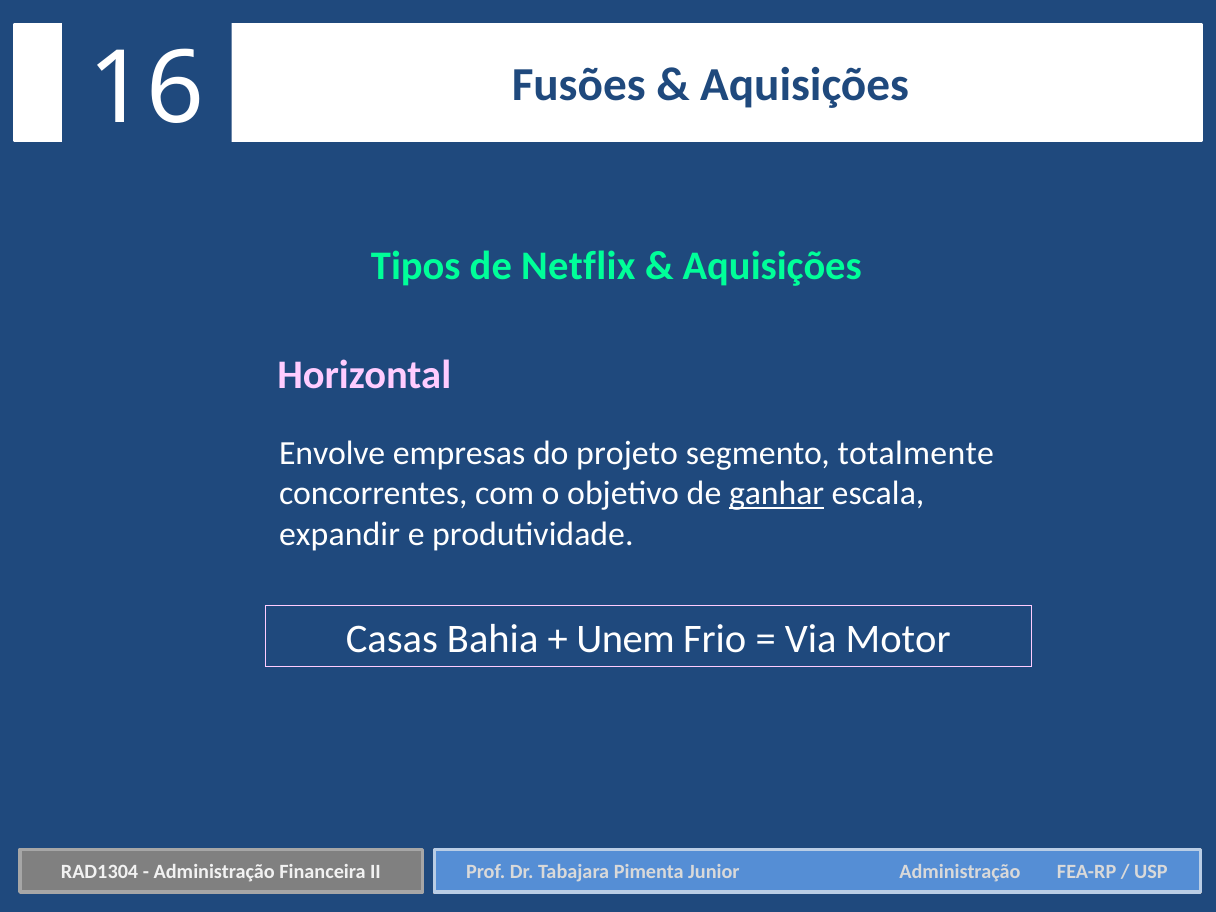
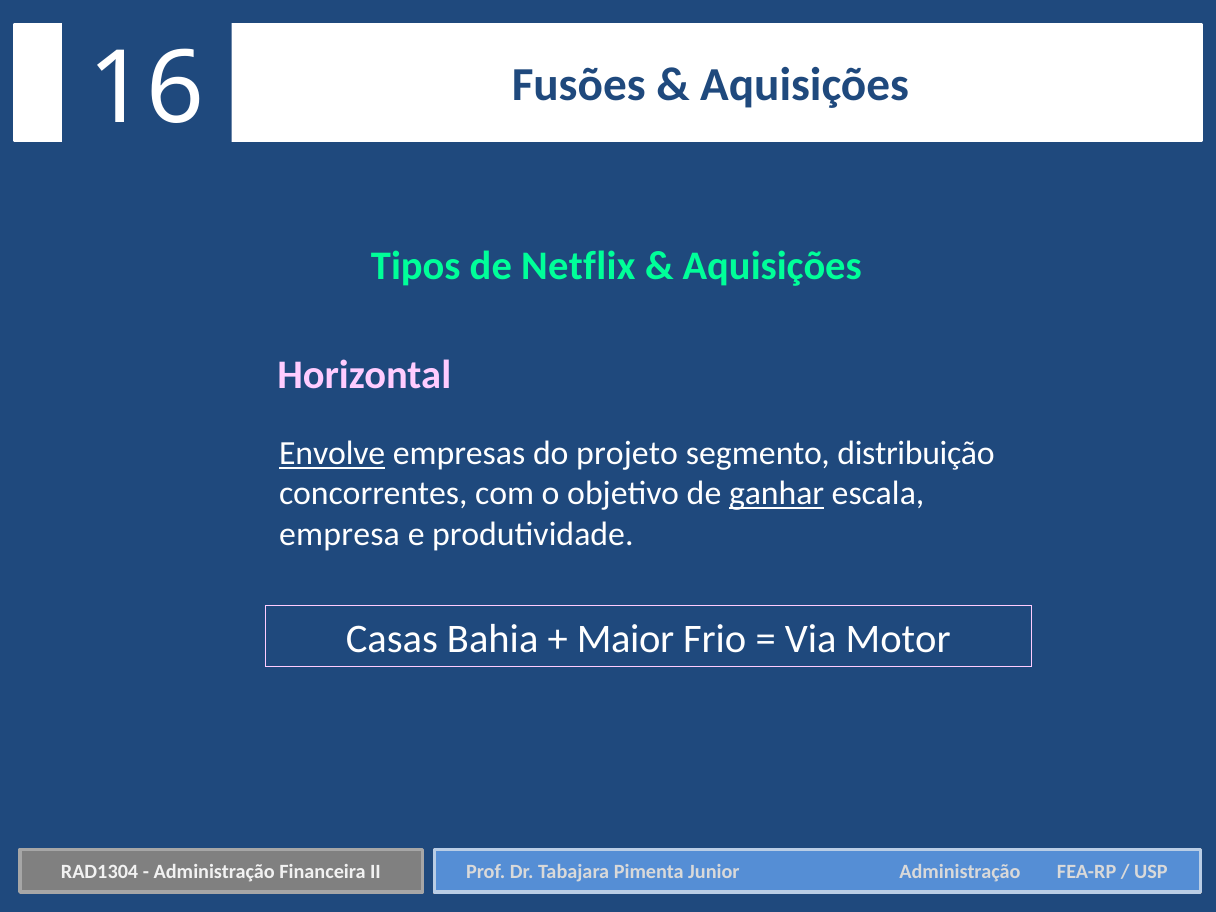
Envolve underline: none -> present
totalmente: totalmente -> distribuição
expandir: expandir -> empresa
Unem: Unem -> Maior
